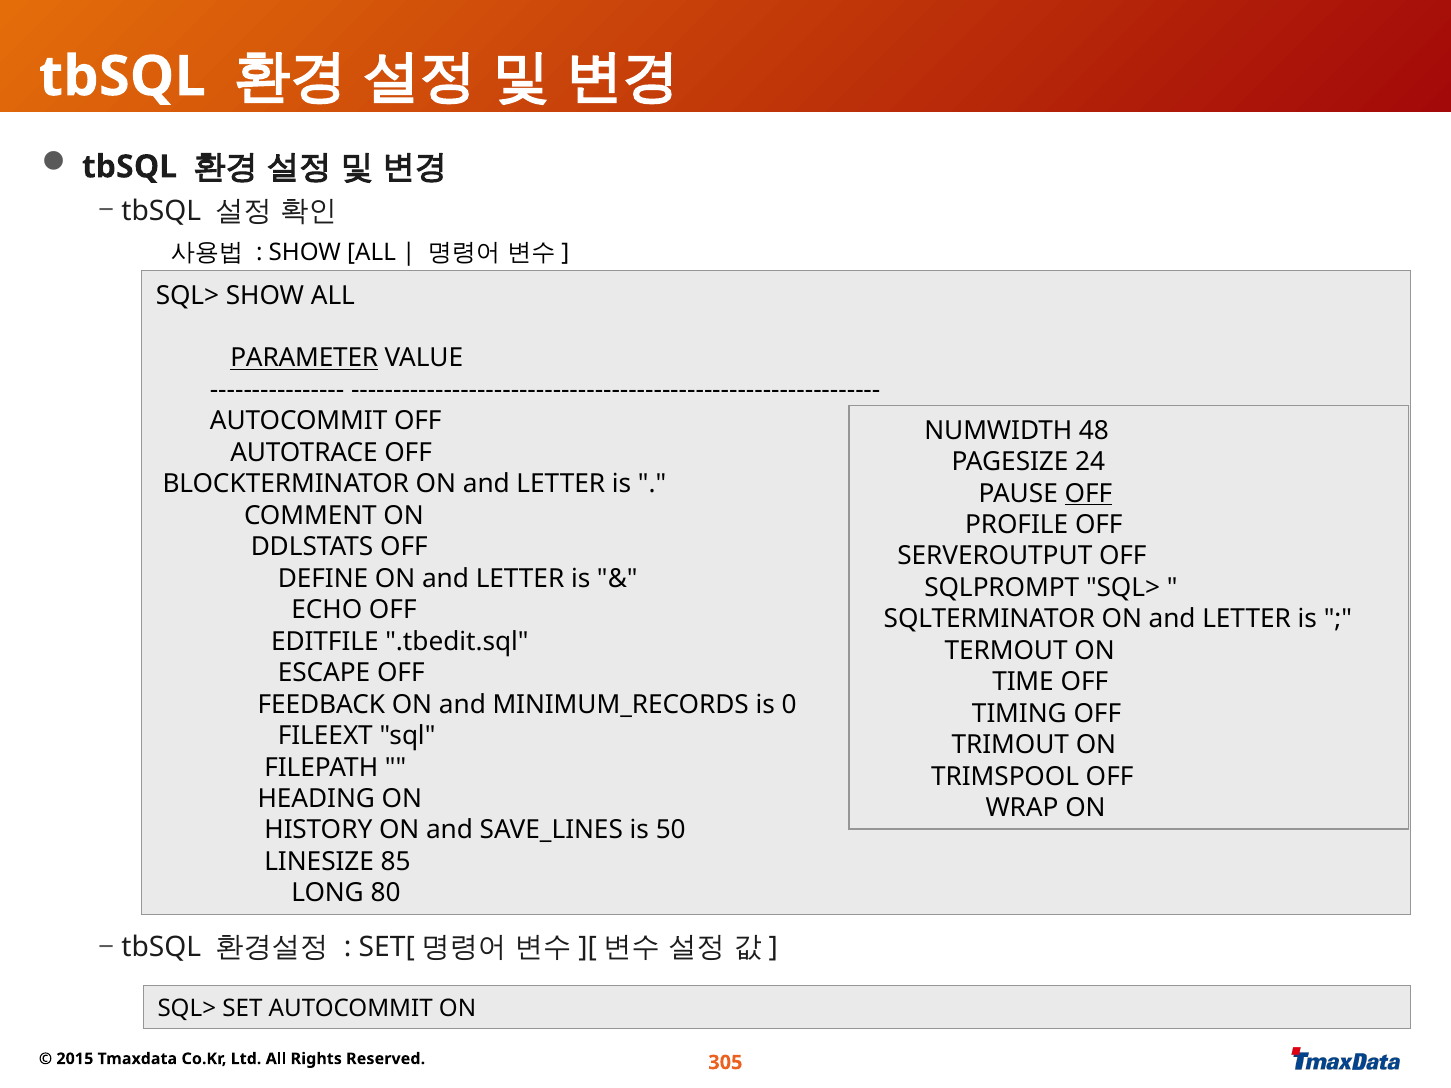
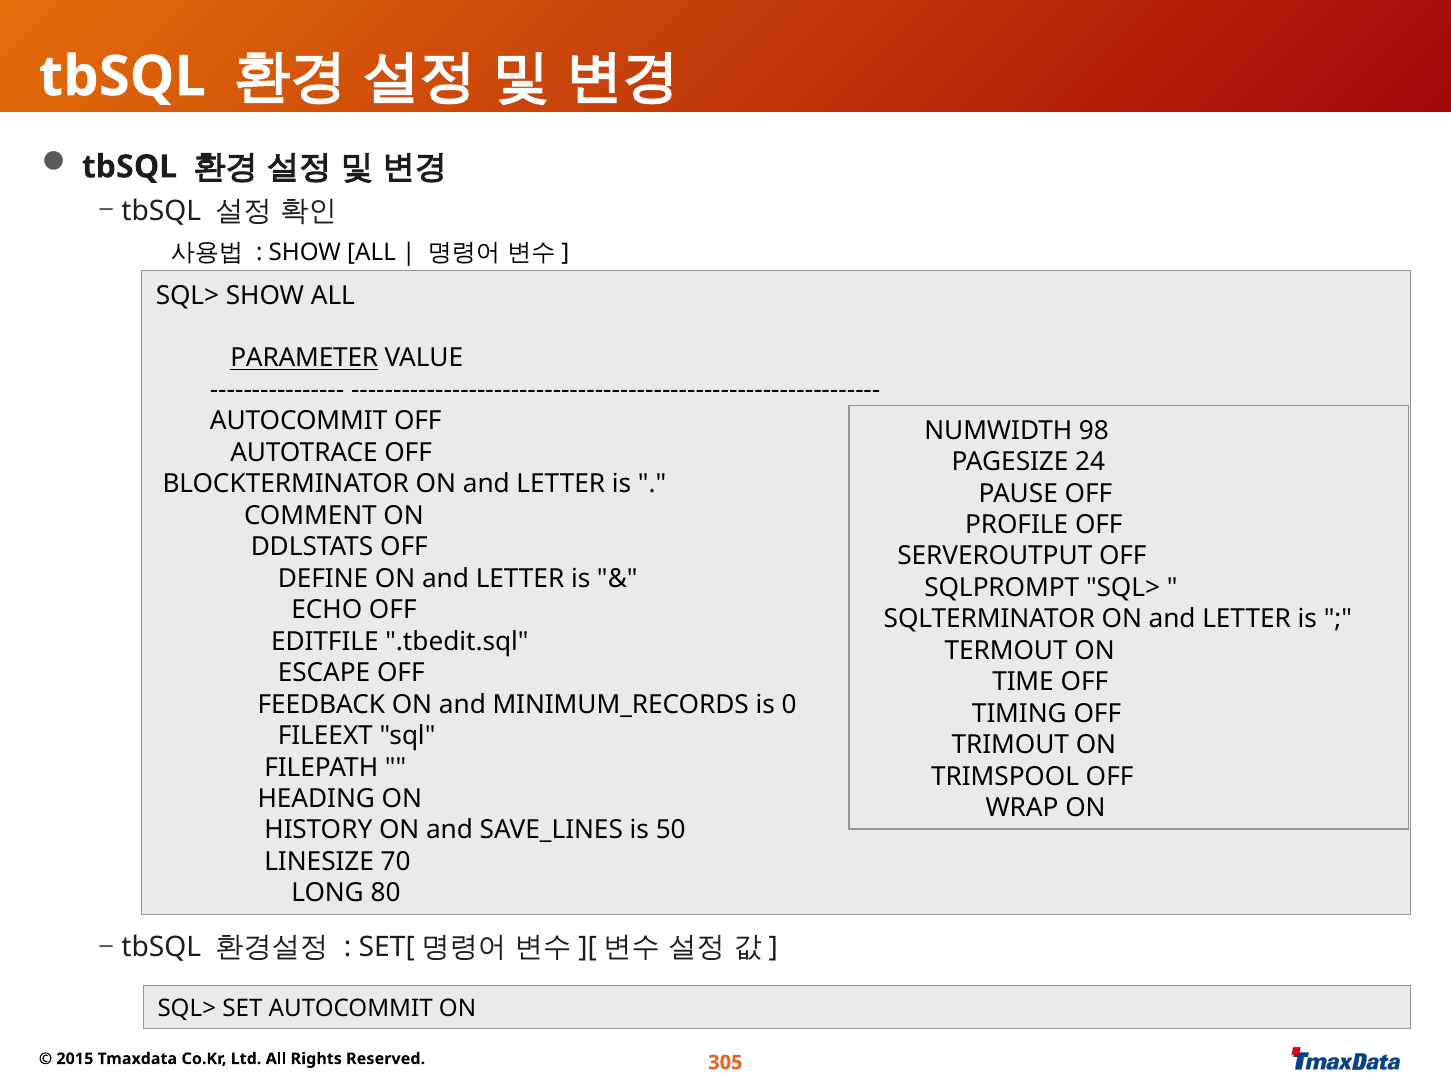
48: 48 -> 98
OFF at (1088, 493) underline: present -> none
85: 85 -> 70
